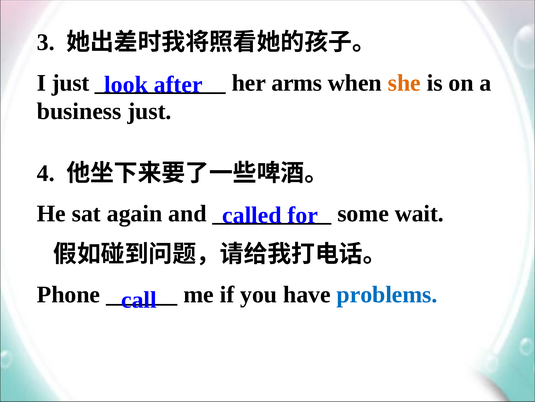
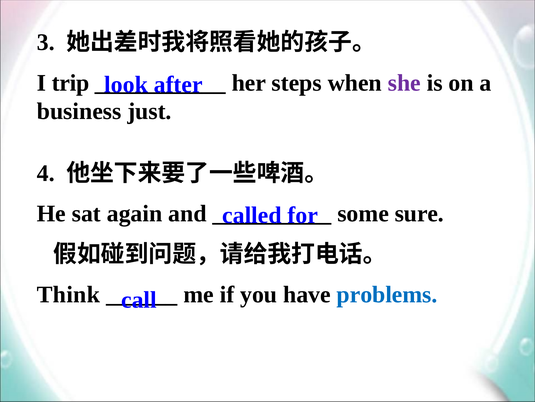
I just: just -> trip
arms: arms -> steps
she colour: orange -> purple
wait: wait -> sure
Phone: Phone -> Think
